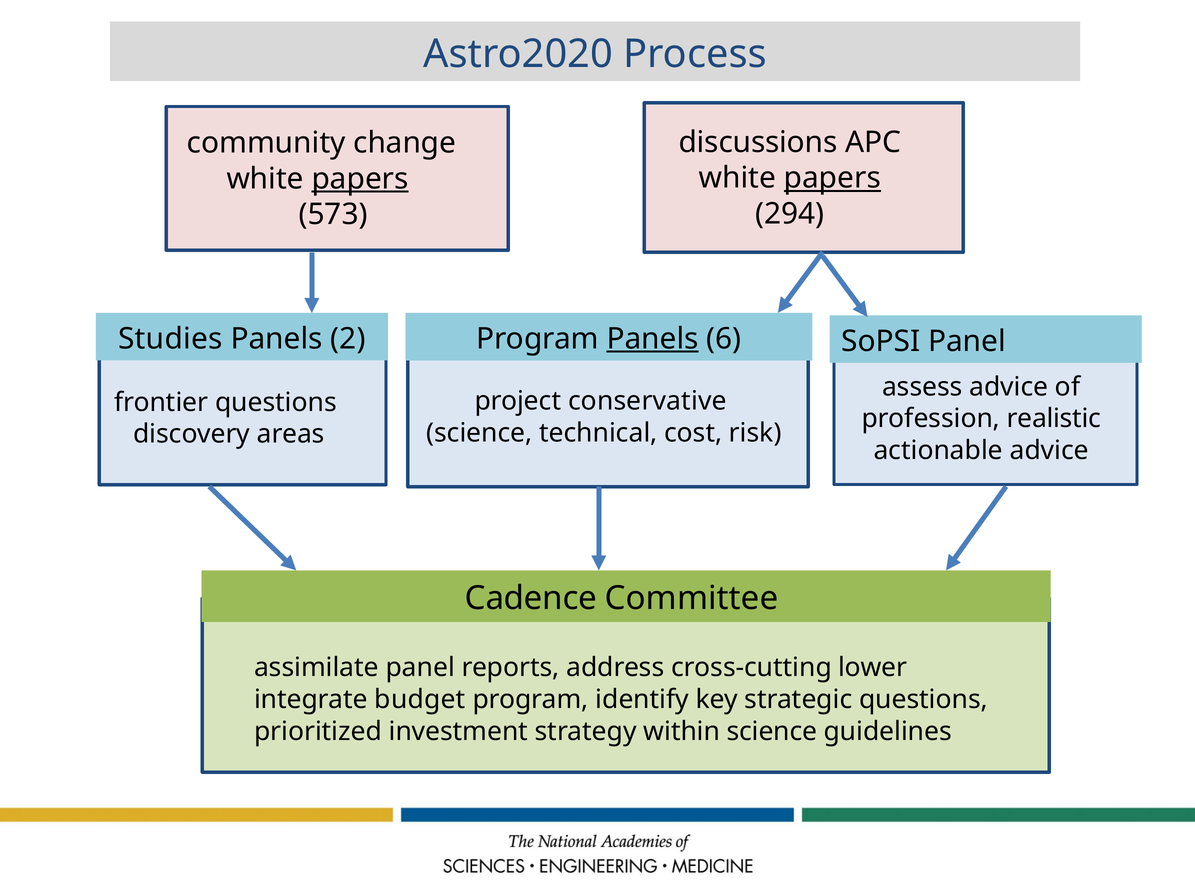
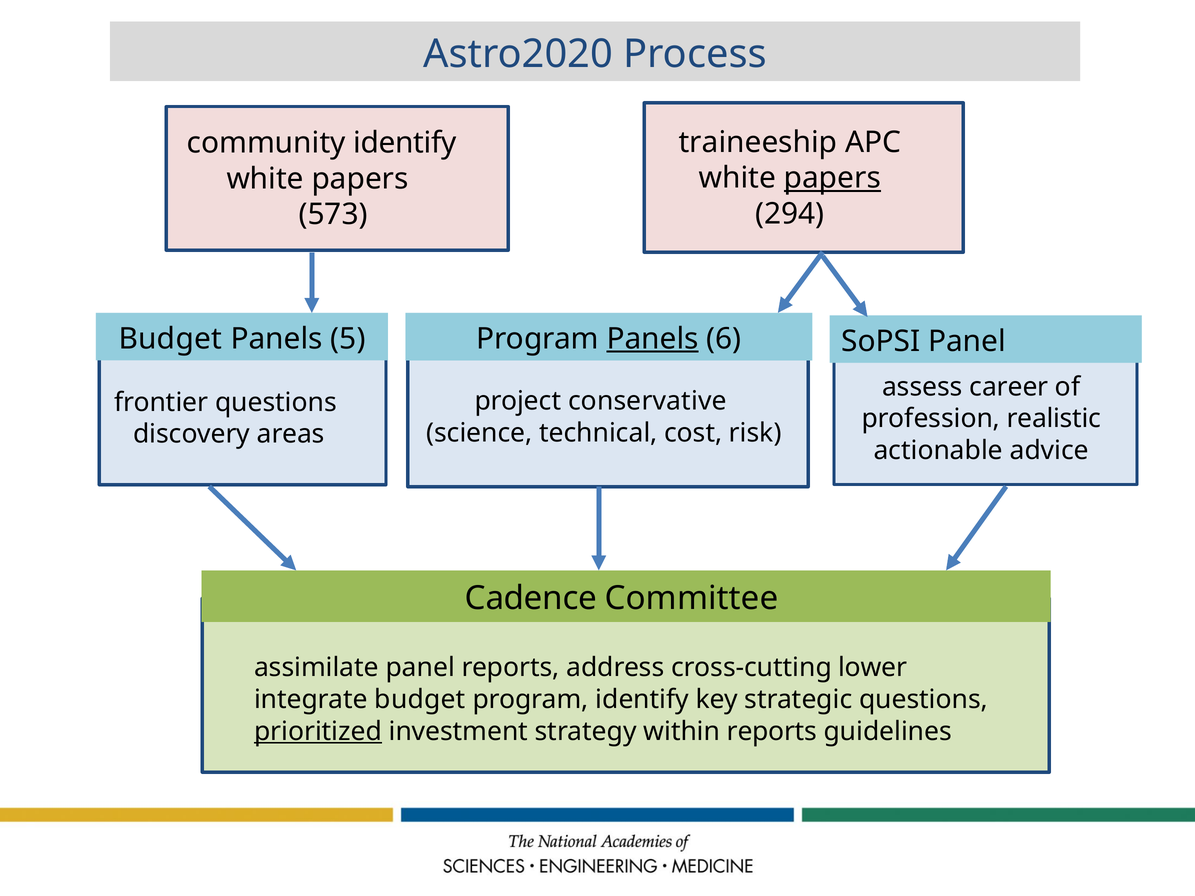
discussions: discussions -> traineeship
community change: change -> identify
papers at (360, 179) underline: present -> none
Studies at (170, 339): Studies -> Budget
2: 2 -> 5
assess advice: advice -> career
prioritized underline: none -> present
within science: science -> reports
